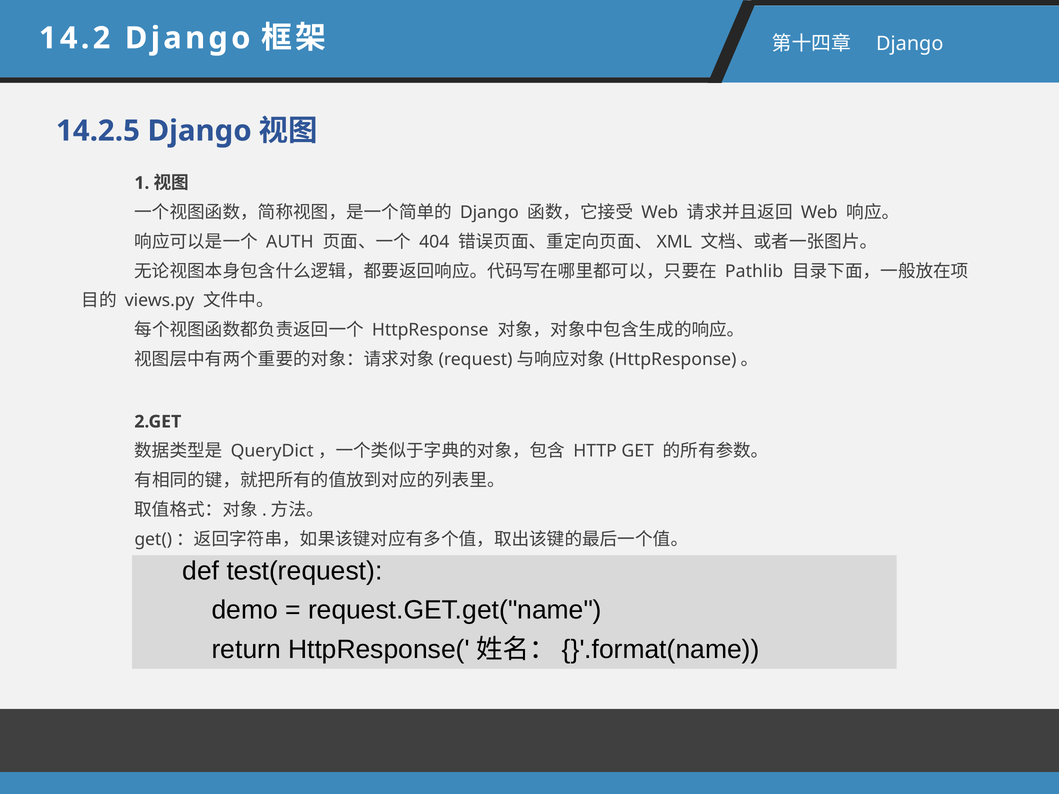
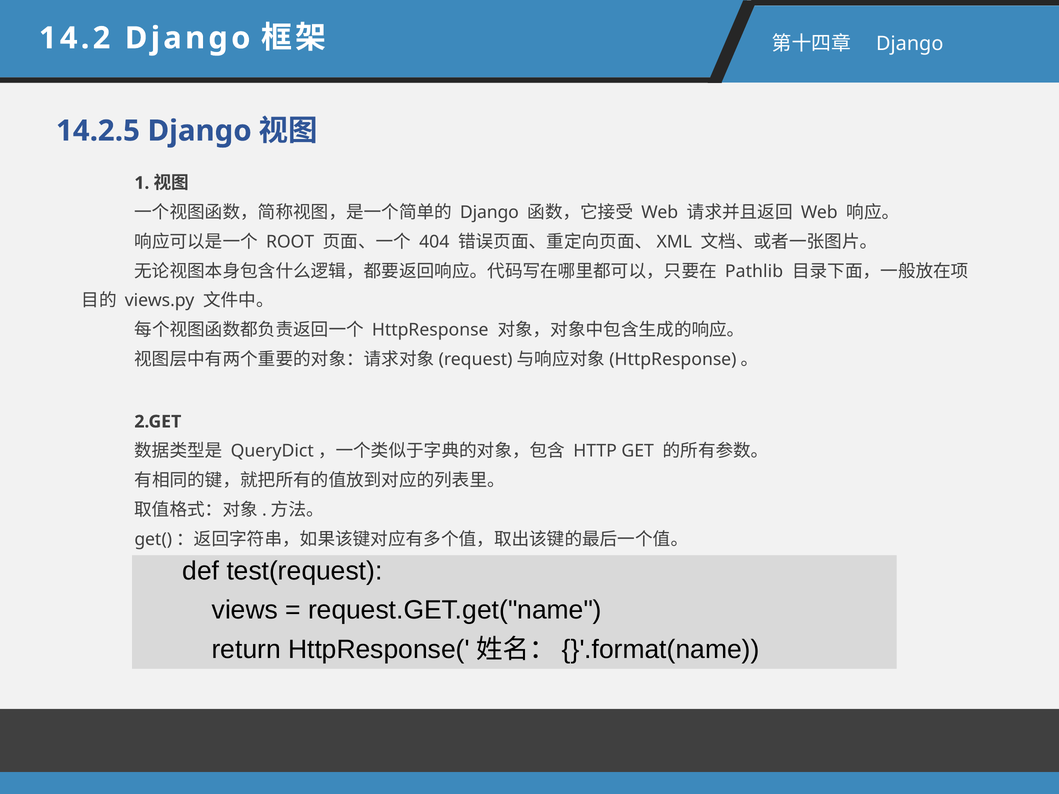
AUTH: AUTH -> ROOT
demo: demo -> views
